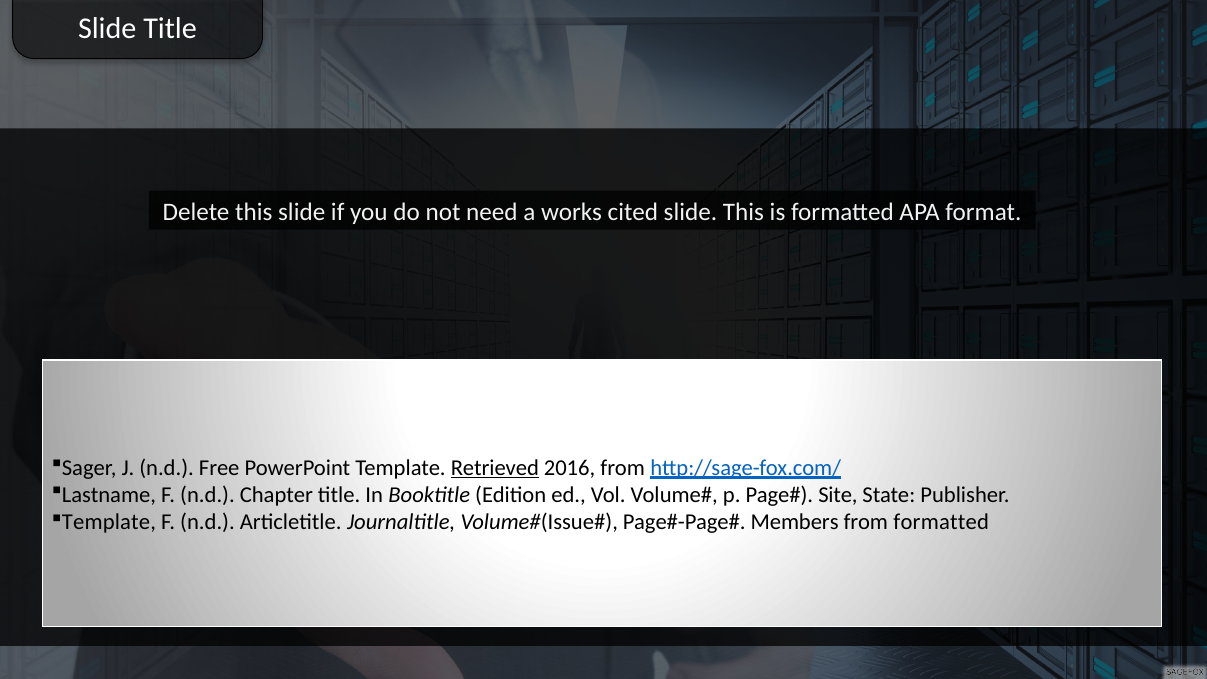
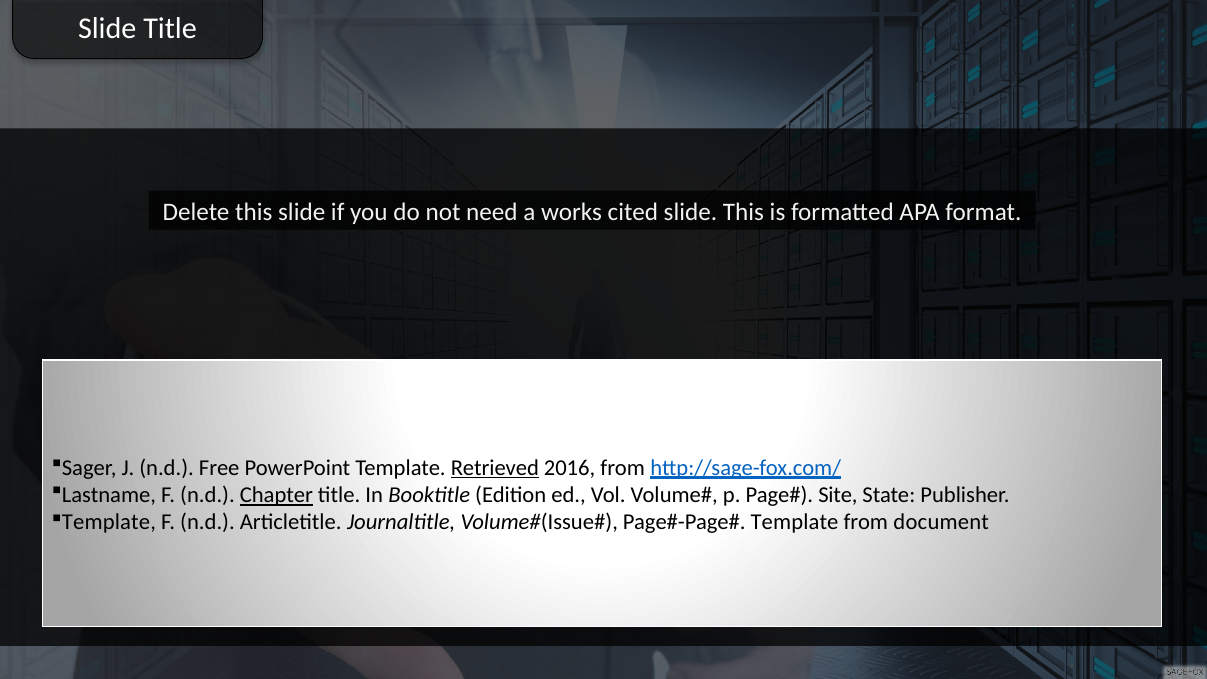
Chapter underline: none -> present
Members at (795, 522): Members -> Template
from formatted: formatted -> document
